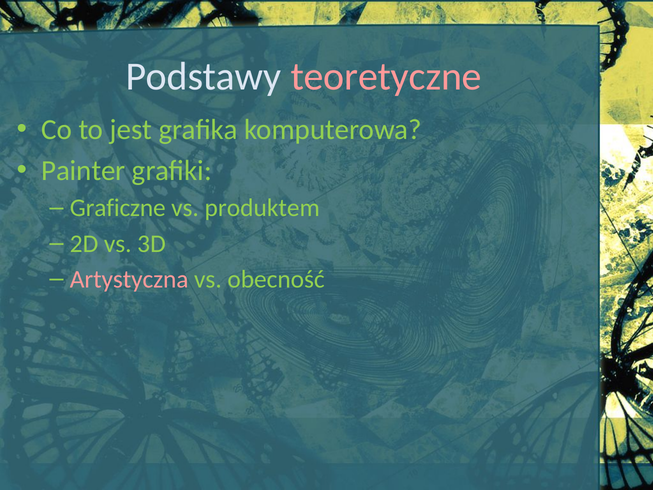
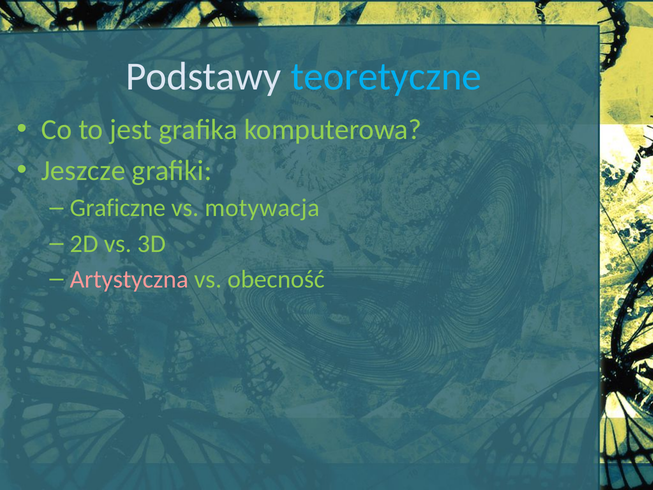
teoretyczne colour: pink -> light blue
Painter: Painter -> Jeszcze
produktem: produktem -> motywacja
